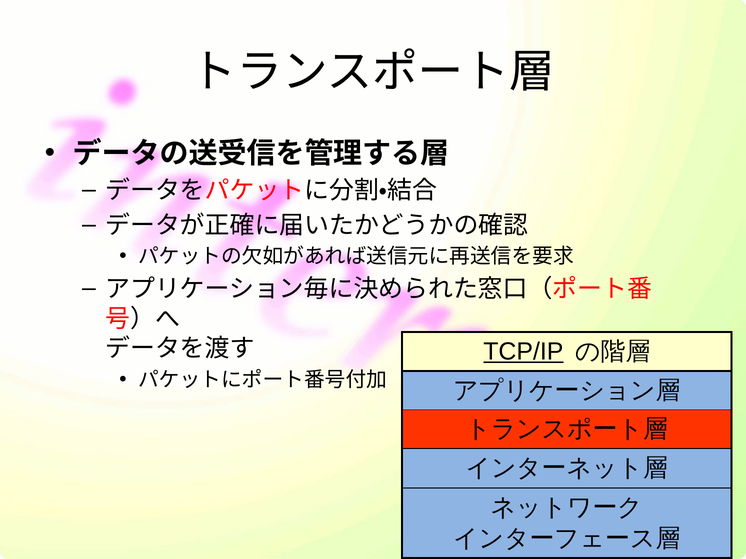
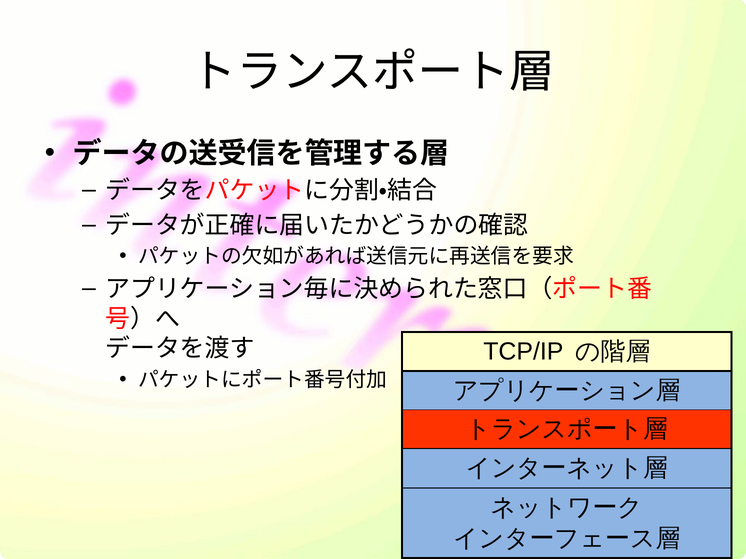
TCP/IP underline: present -> none
